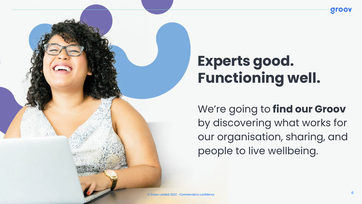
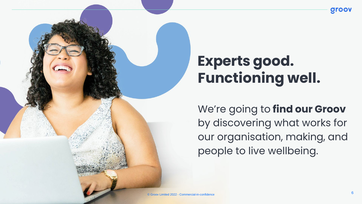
sharing: sharing -> making
